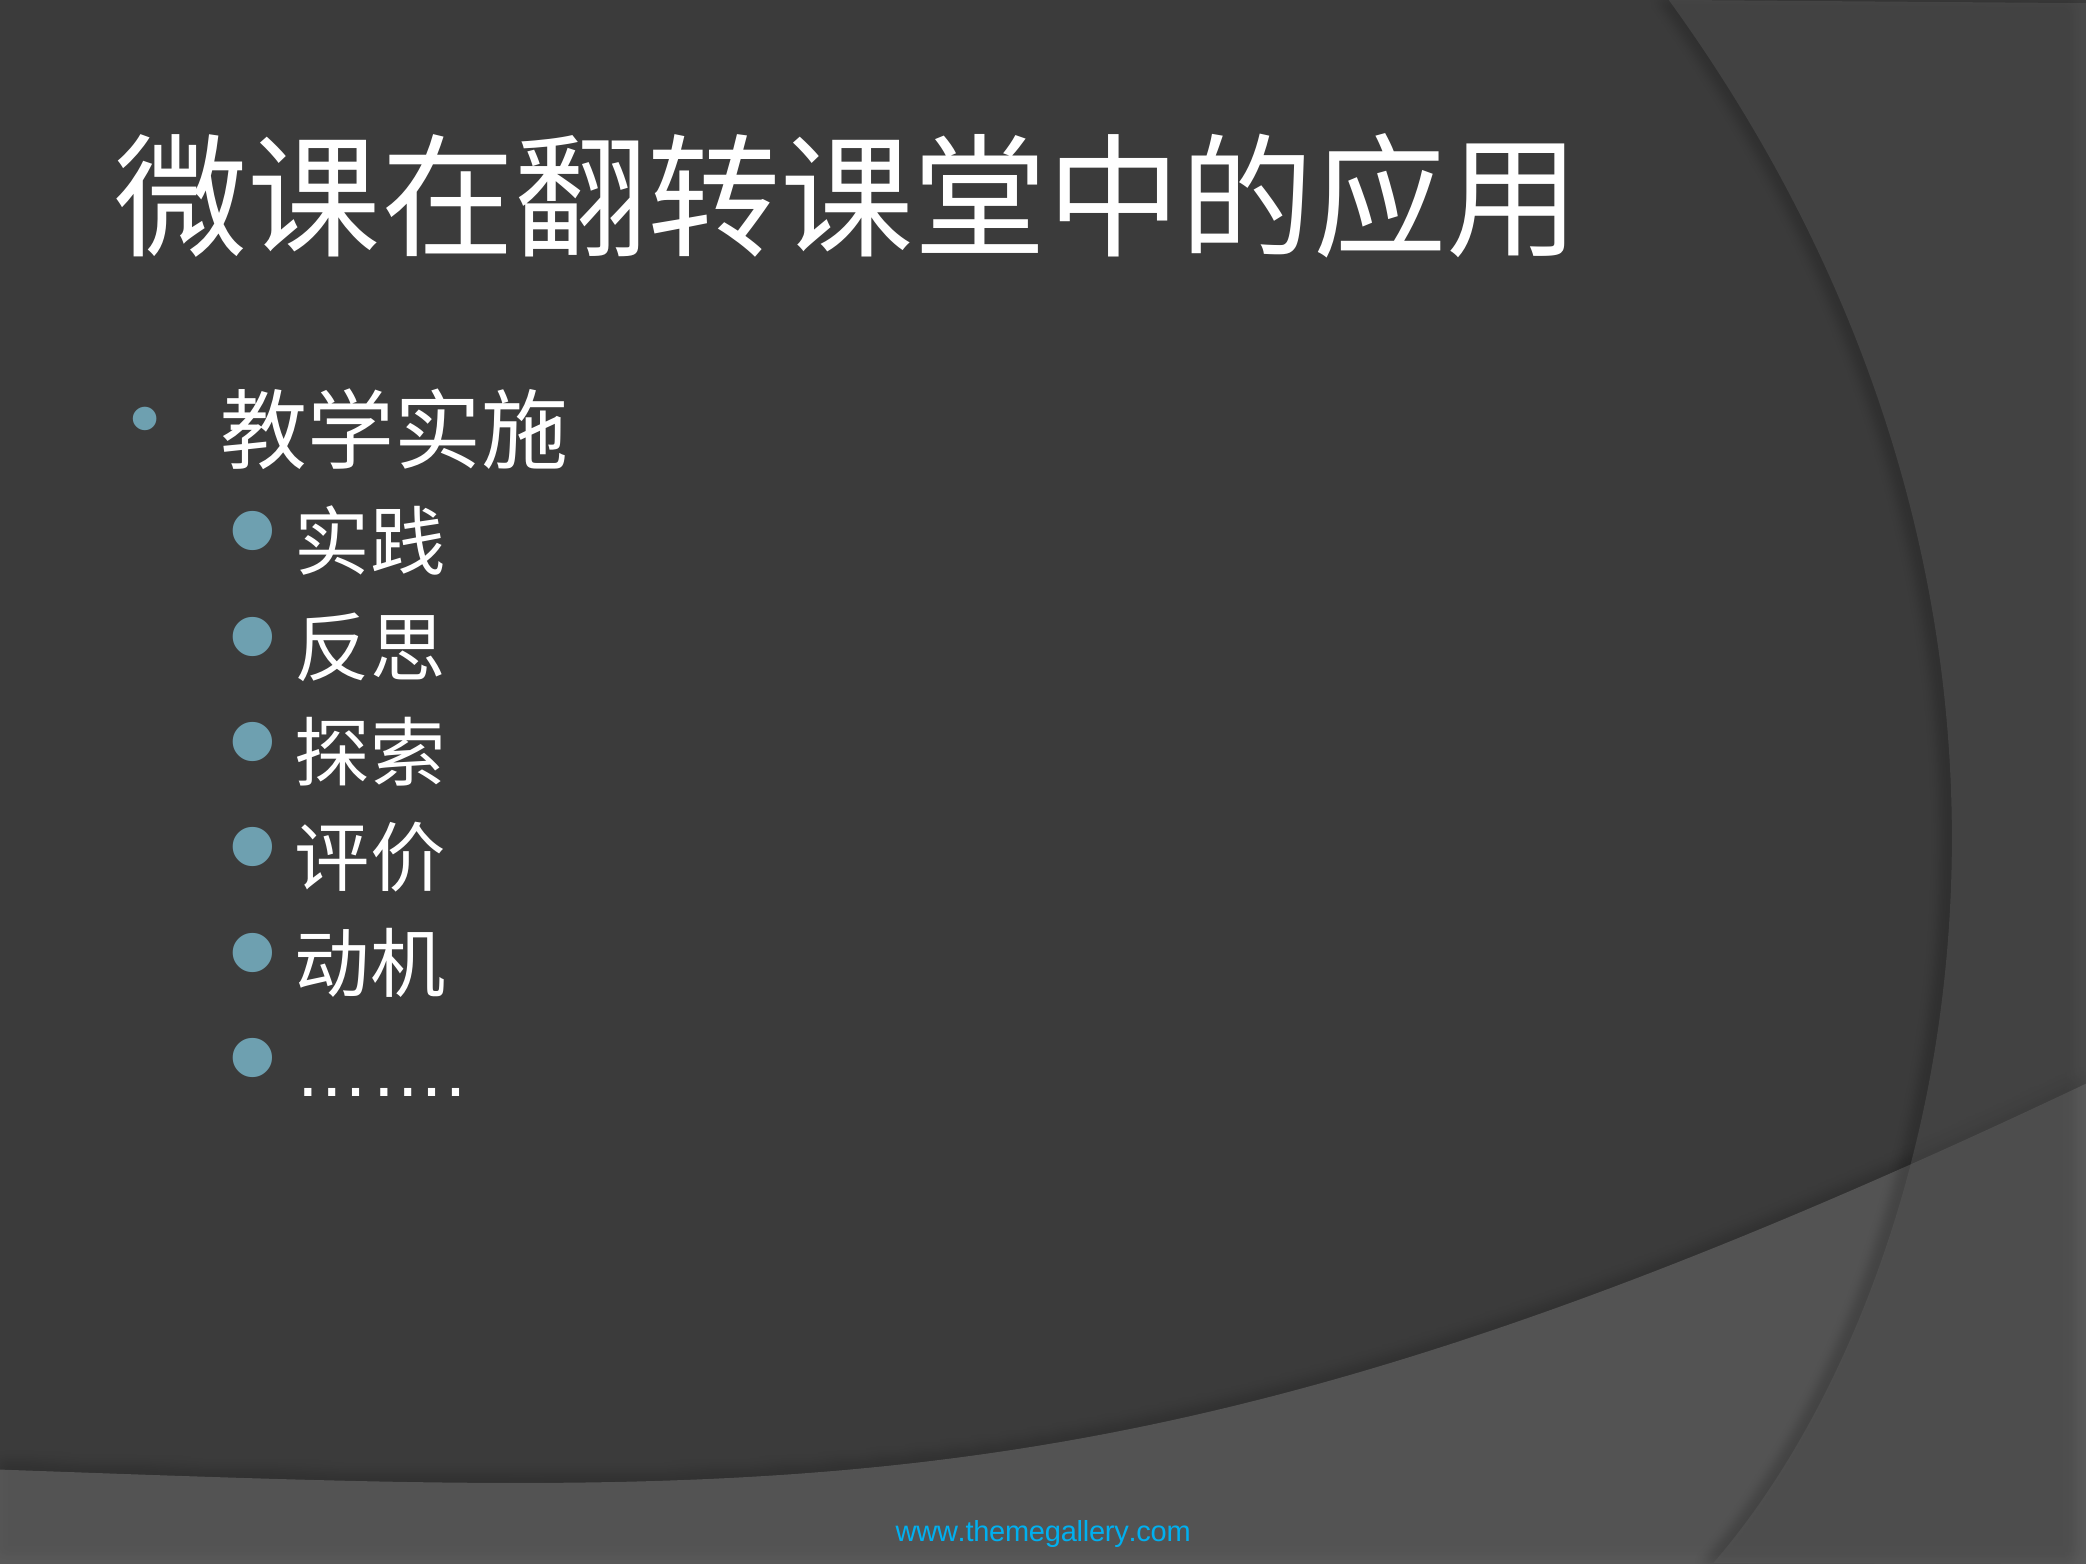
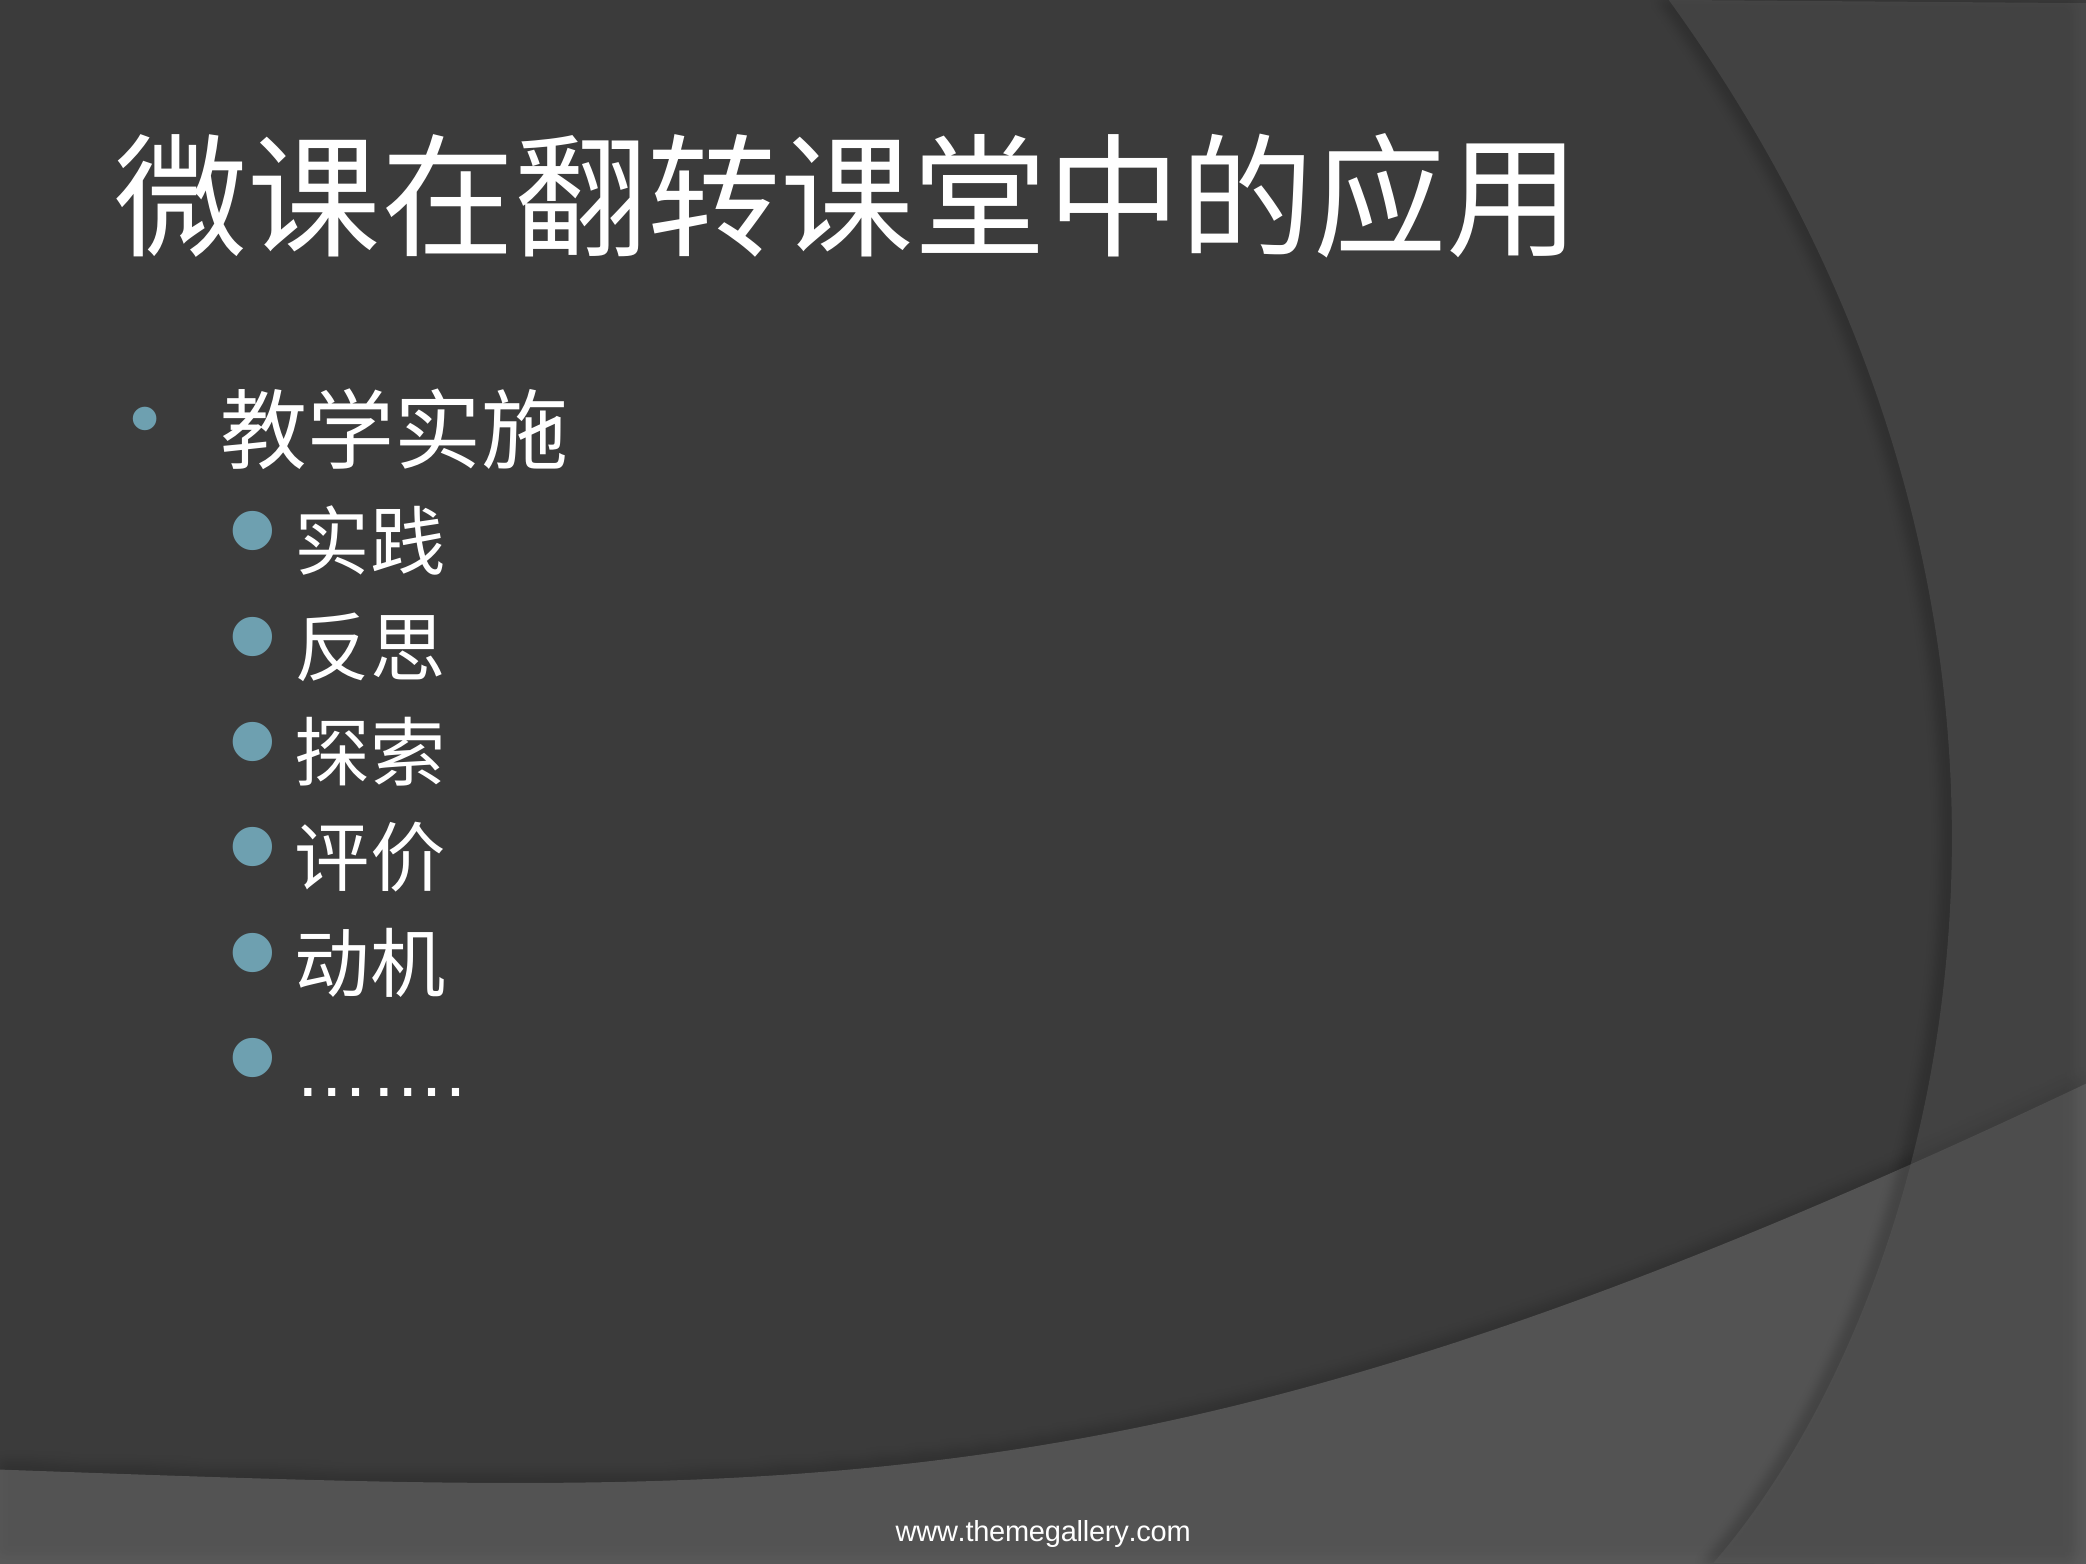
www.themegallery.com colour: light blue -> white
